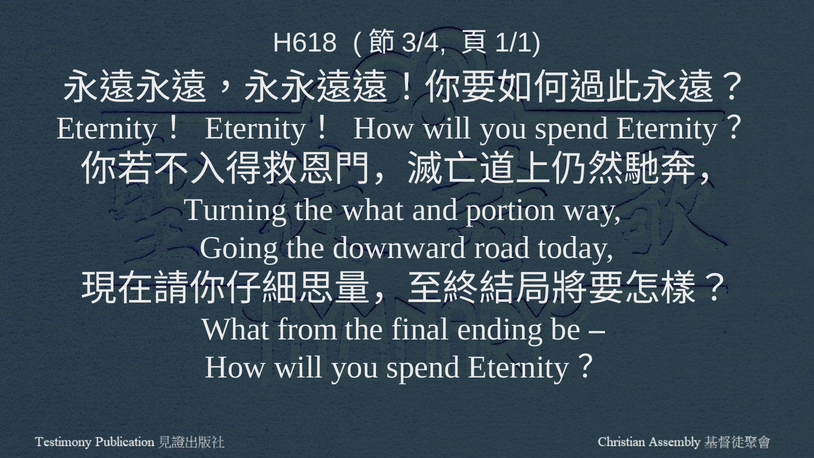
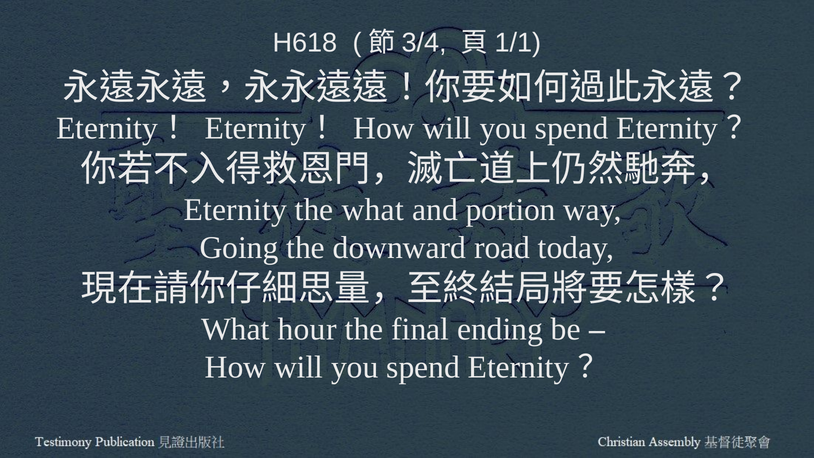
Turning at (235, 210): Turning -> Eternity
from: from -> hour
